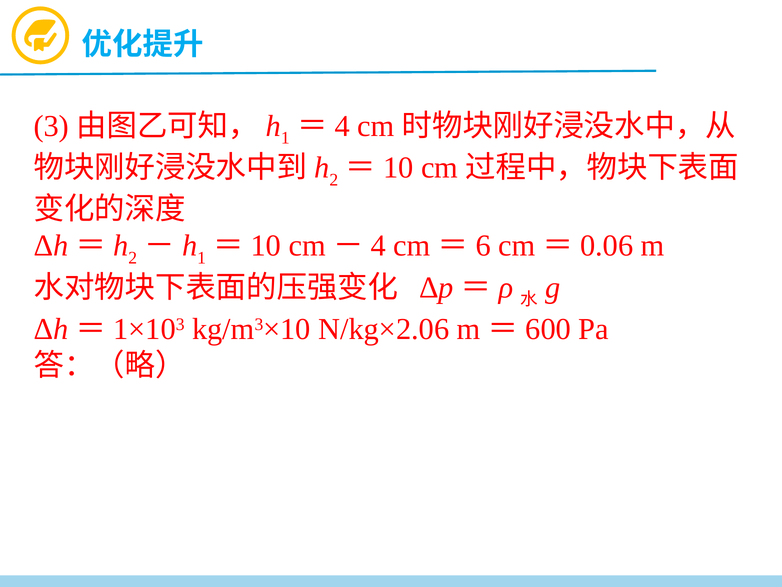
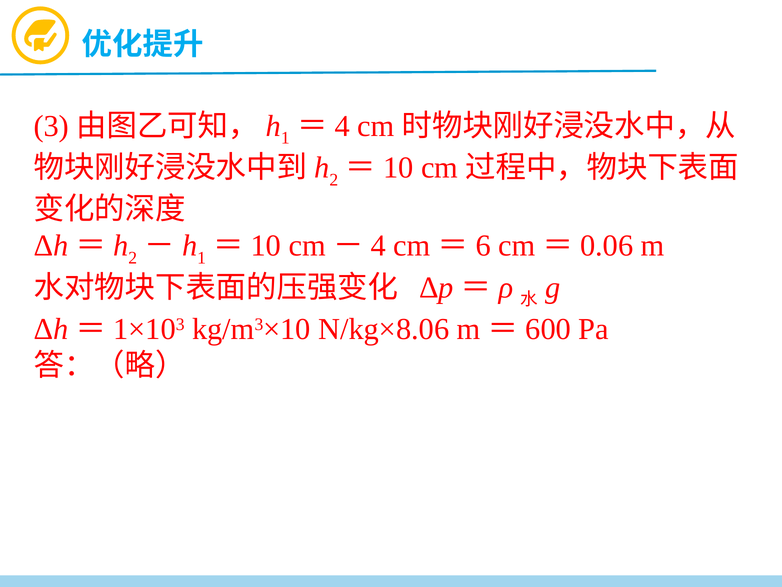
N/kg×2.06: N/kg×2.06 -> N/kg×8.06
